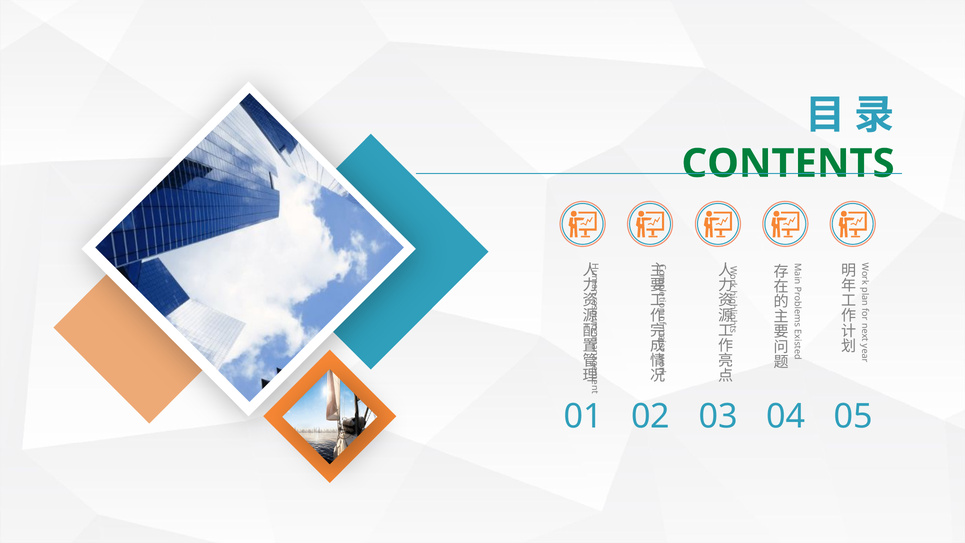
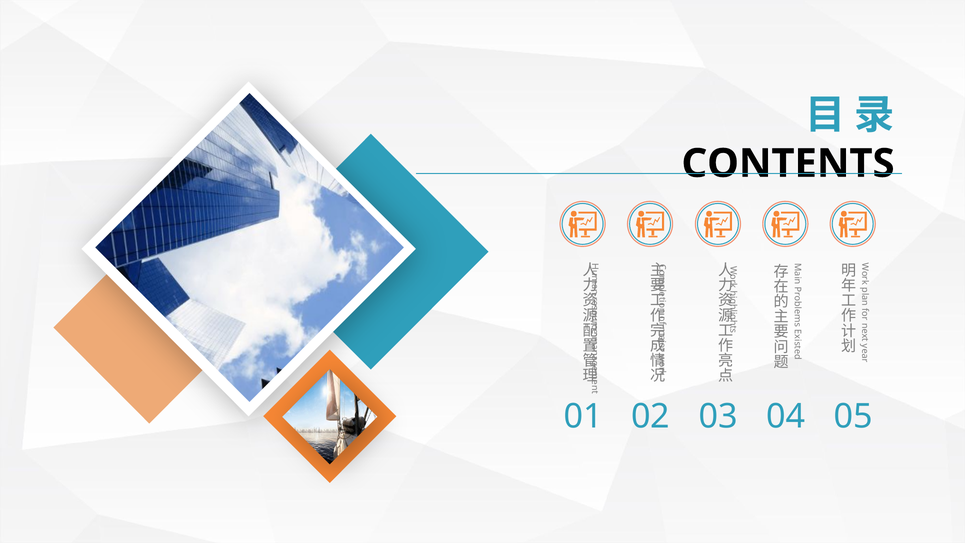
CONTENTS colour: green -> black
